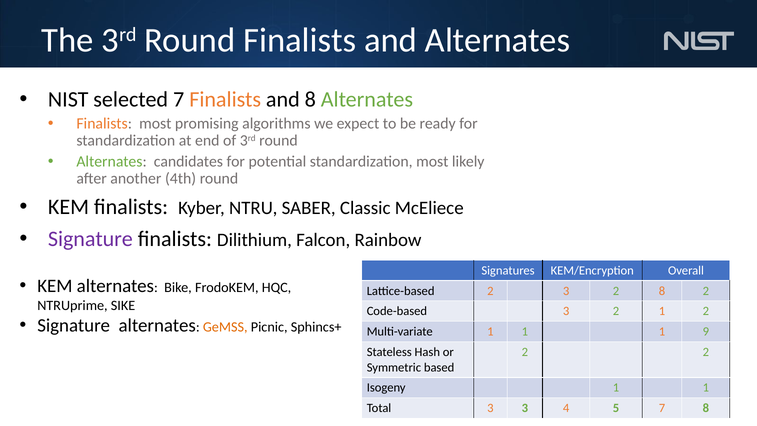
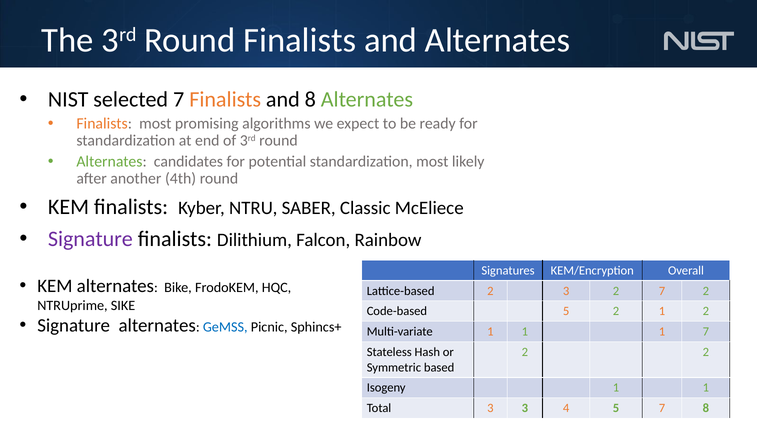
2 8: 8 -> 7
Code-based 3: 3 -> 5
GeMSS colour: orange -> blue
1 9: 9 -> 7
